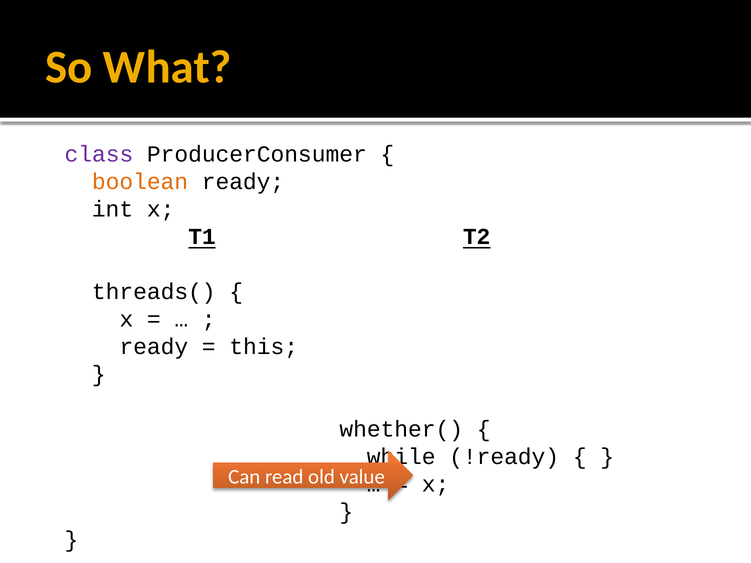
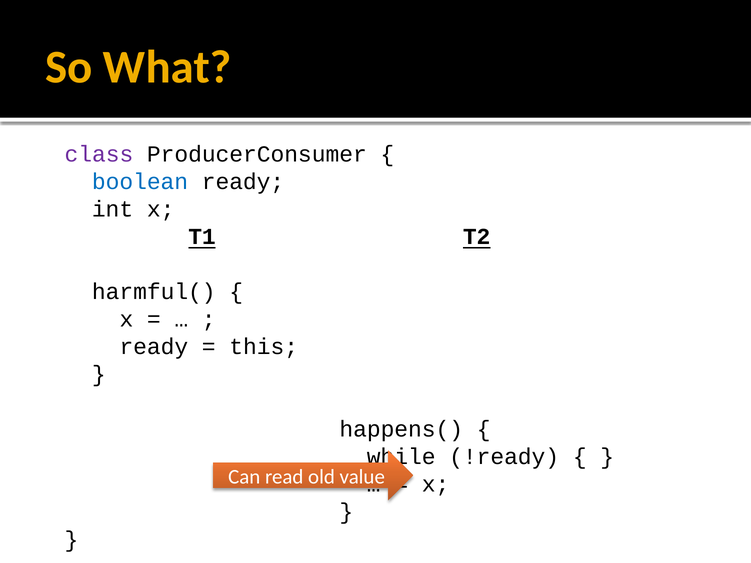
boolean colour: orange -> blue
threads(: threads( -> harmful(
whether(: whether( -> happens(
